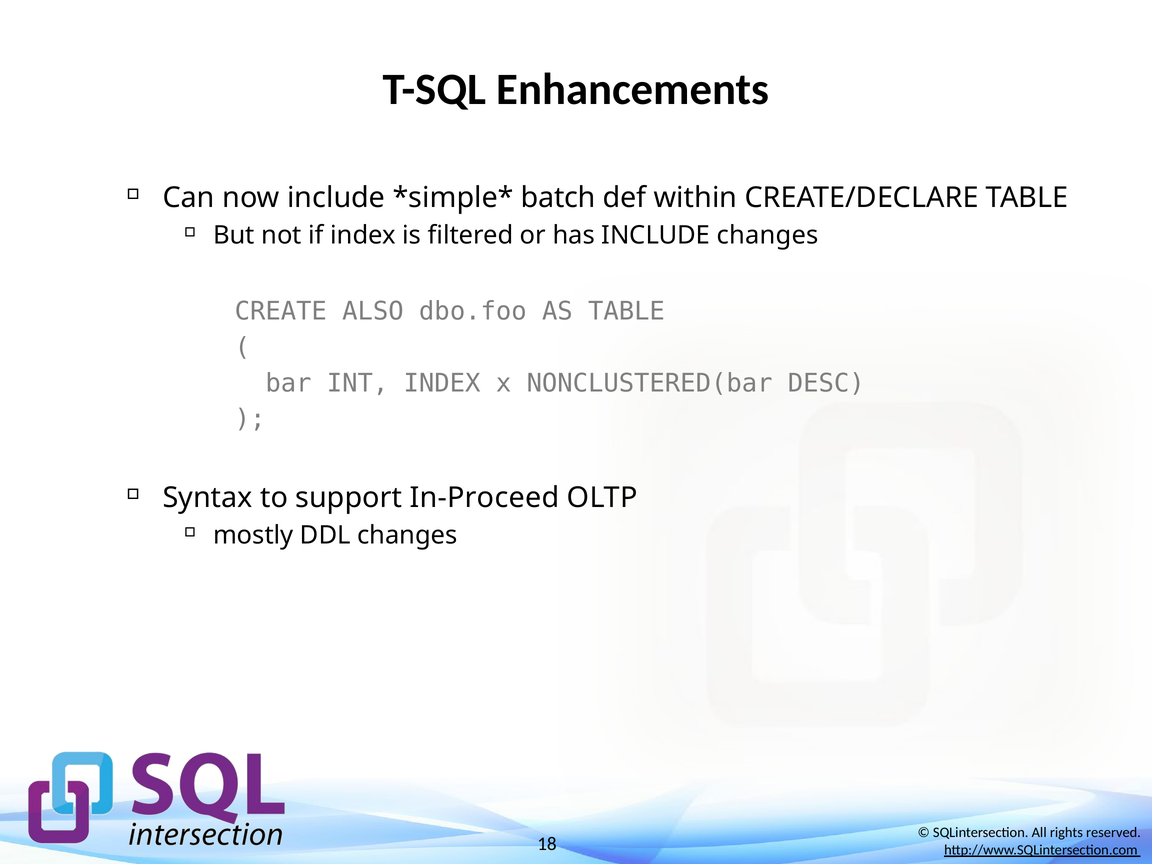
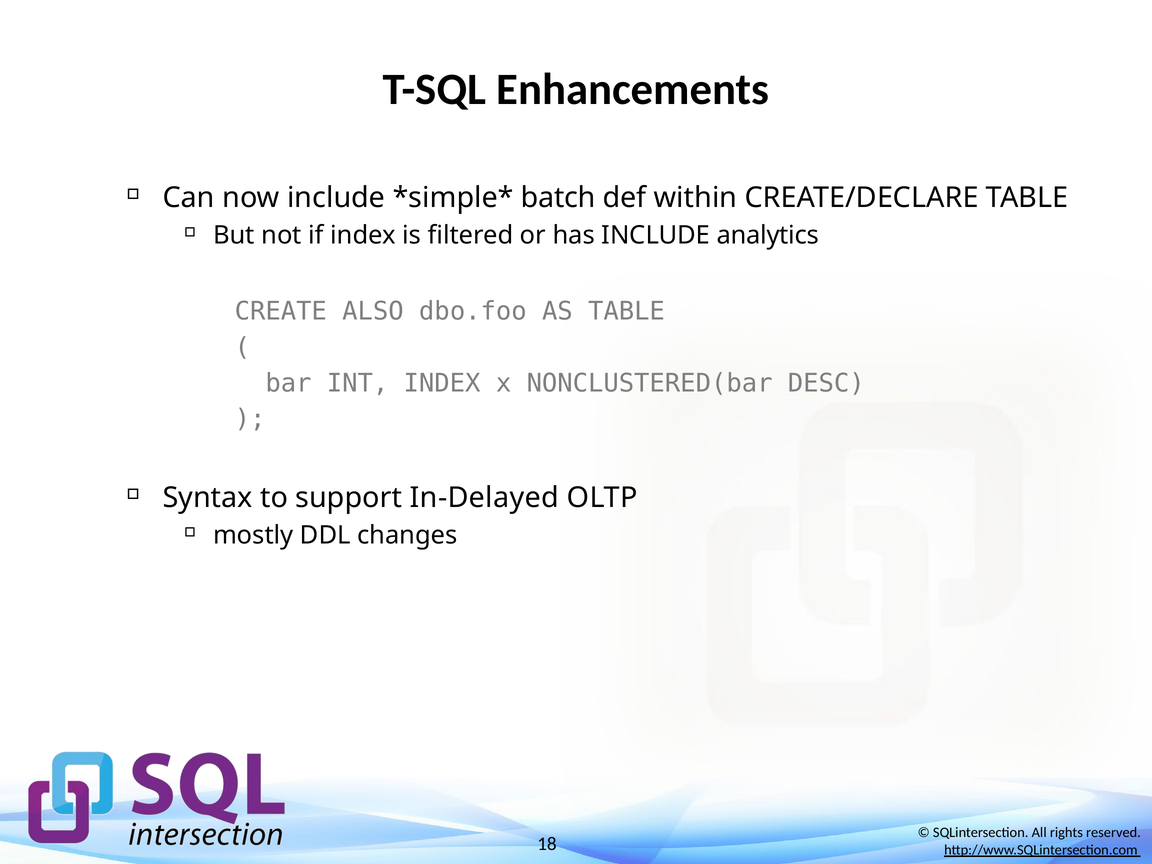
INCLUDE changes: changes -> analytics
In-Proceed: In-Proceed -> In-Delayed
